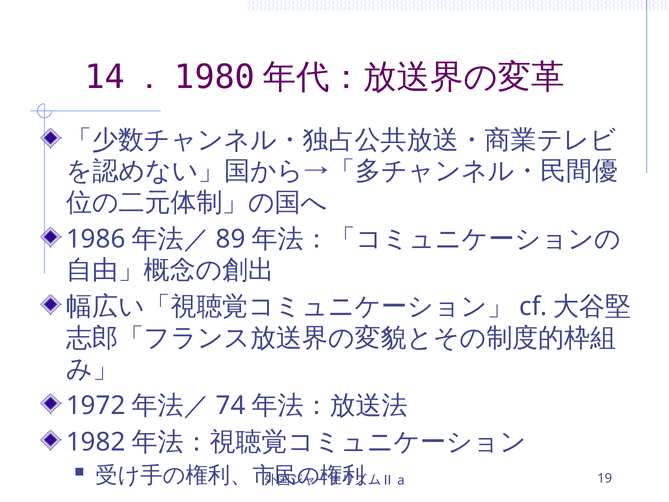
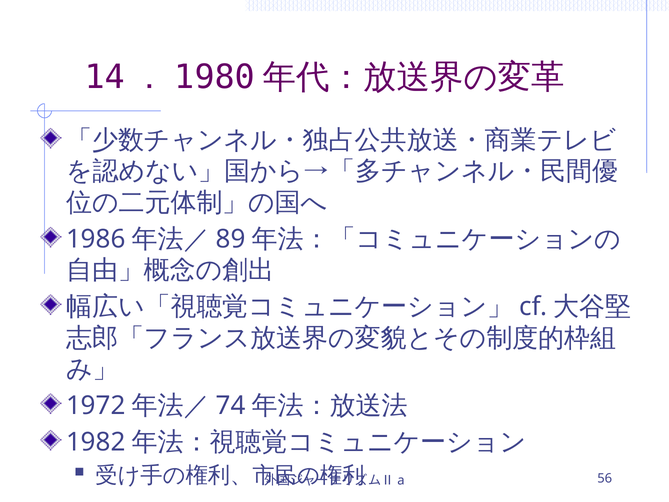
19: 19 -> 56
